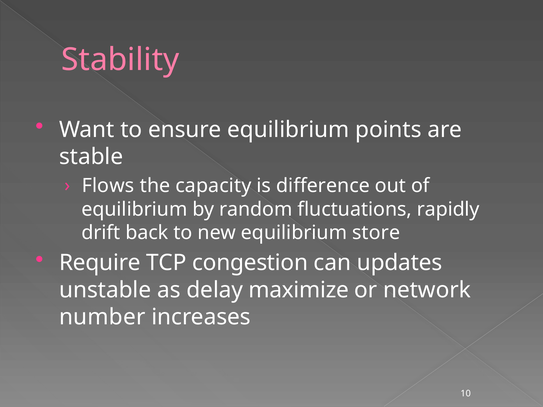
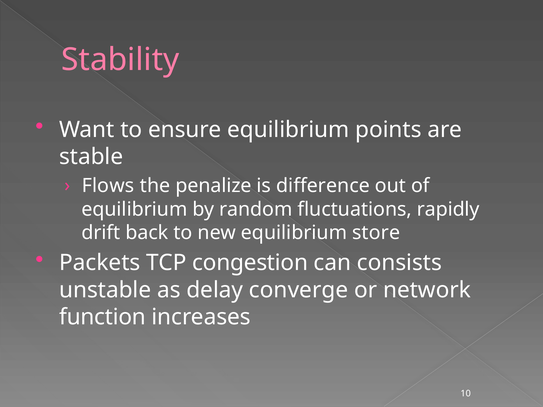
capacity: capacity -> penalize
Require: Require -> Packets
updates: updates -> consists
maximize: maximize -> converge
number: number -> function
